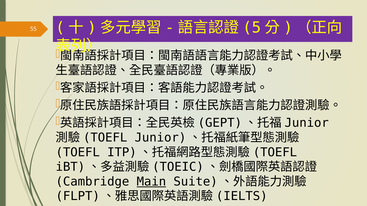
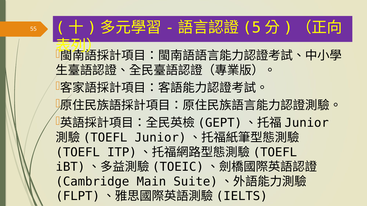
Main underline: present -> none
